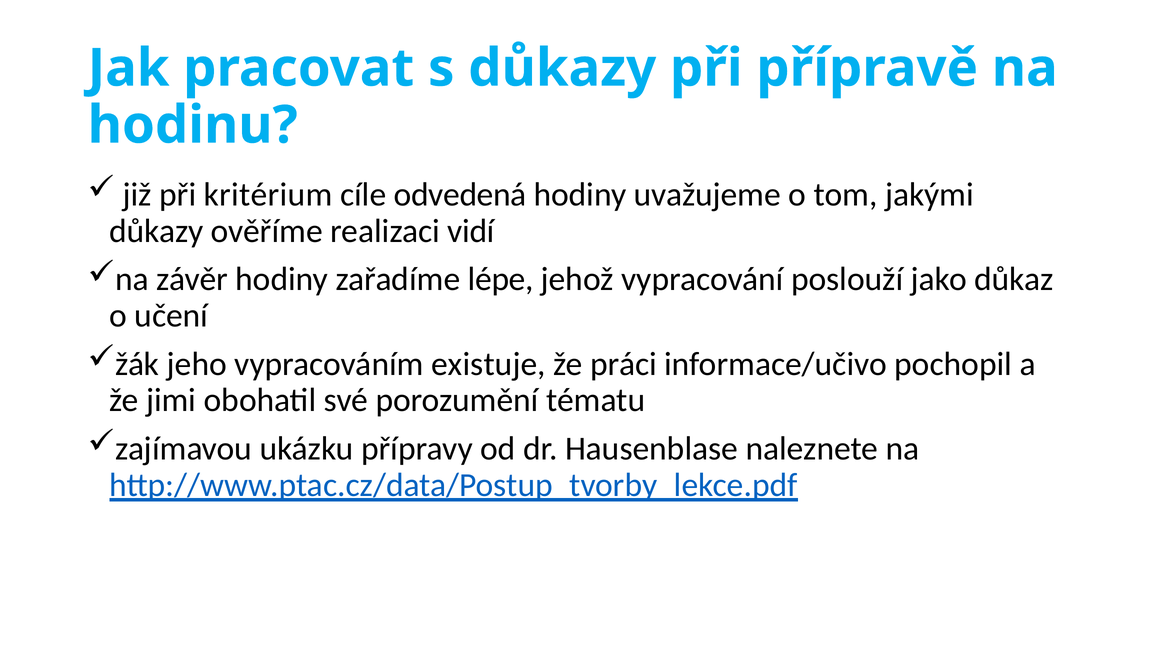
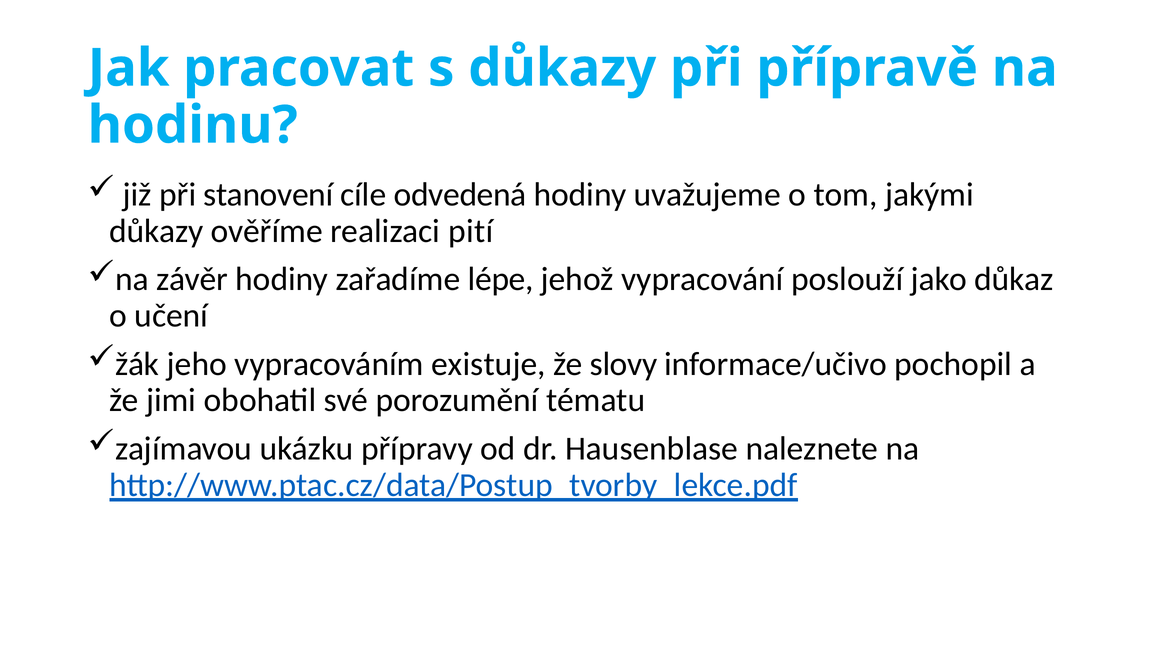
kritérium: kritérium -> stanovení
vidí: vidí -> pití
práci: práci -> slovy
